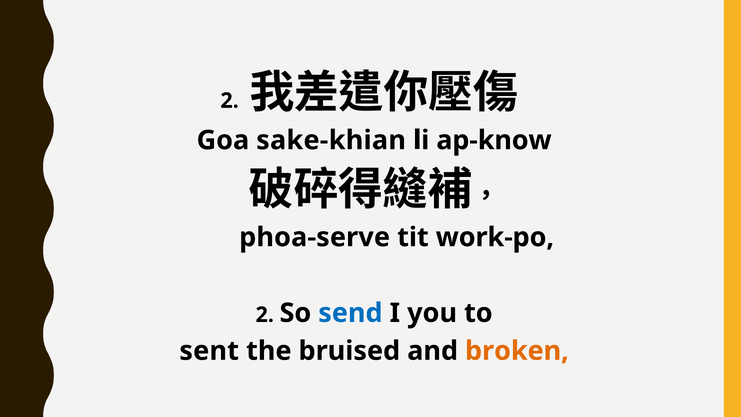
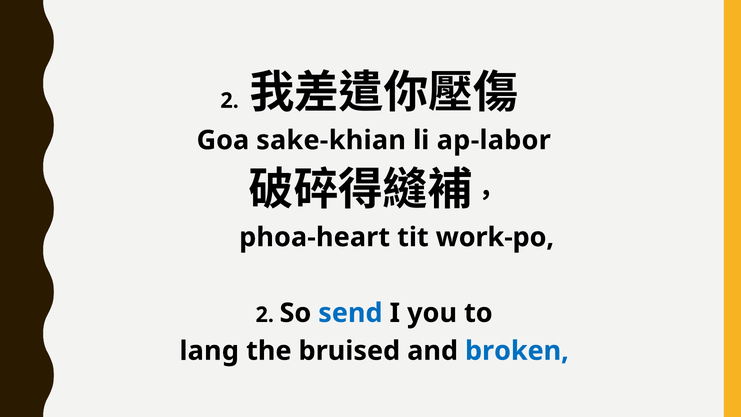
ap-know: ap-know -> ap-labor
phoa-serve: phoa-serve -> phoa-heart
sent: sent -> lang
broken colour: orange -> blue
